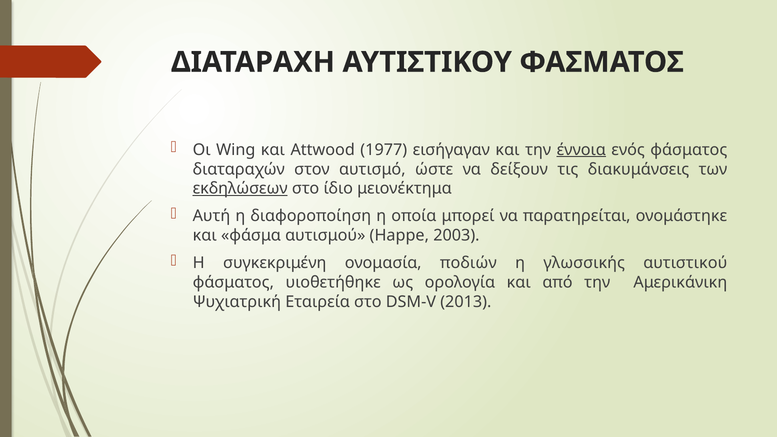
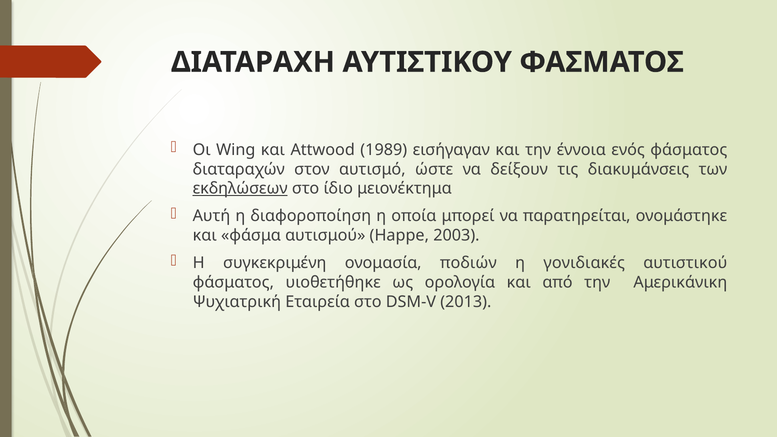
1977: 1977 -> 1989
έννοια underline: present -> none
γλωσσικής: γλωσσικής -> γονιδιακές
